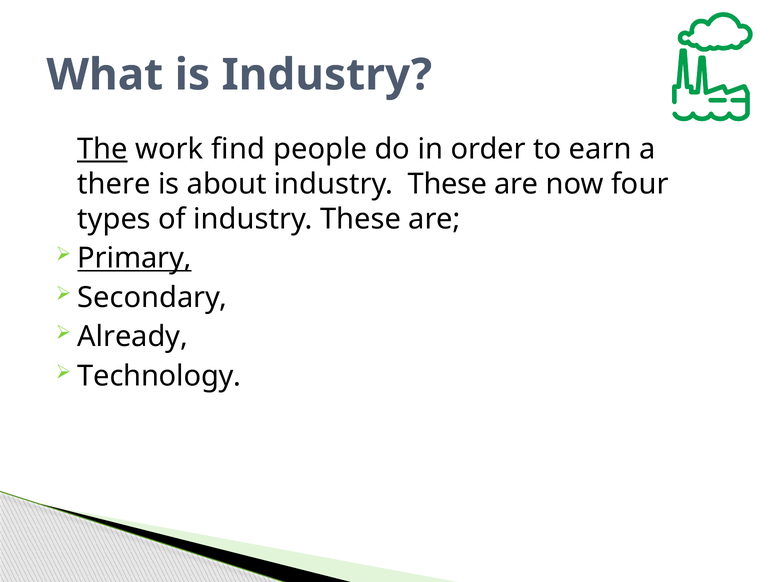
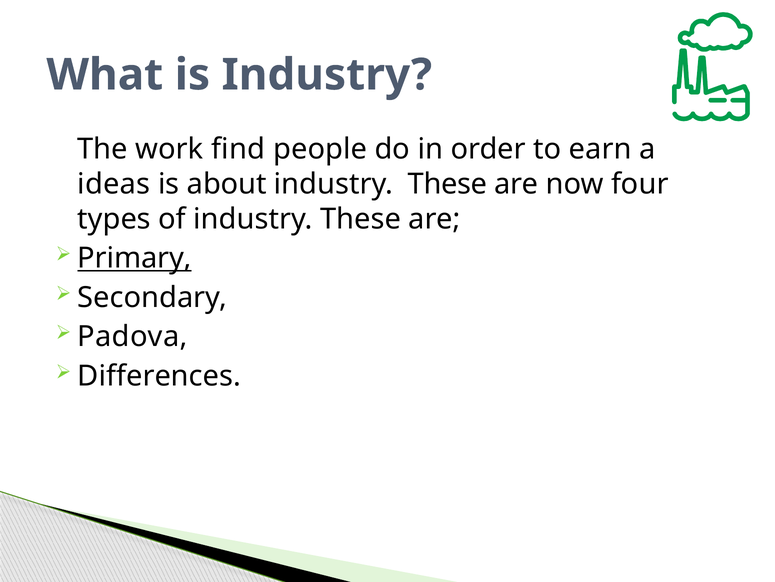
The underline: present -> none
there: there -> ideas
Already: Already -> Padova
Technology: Technology -> Differences
